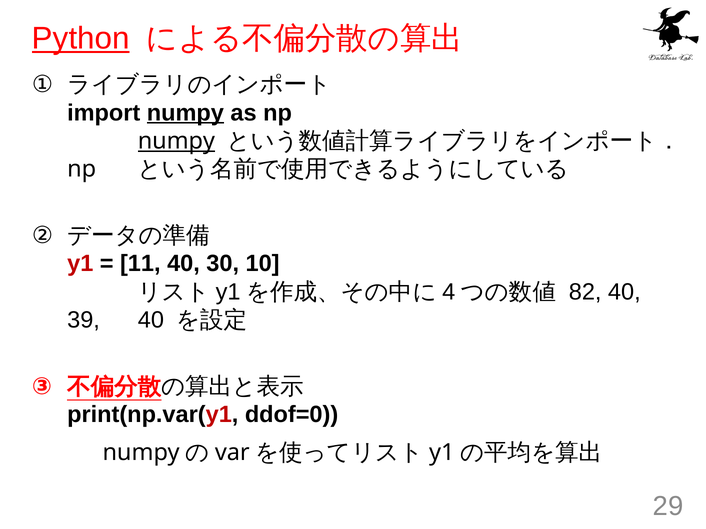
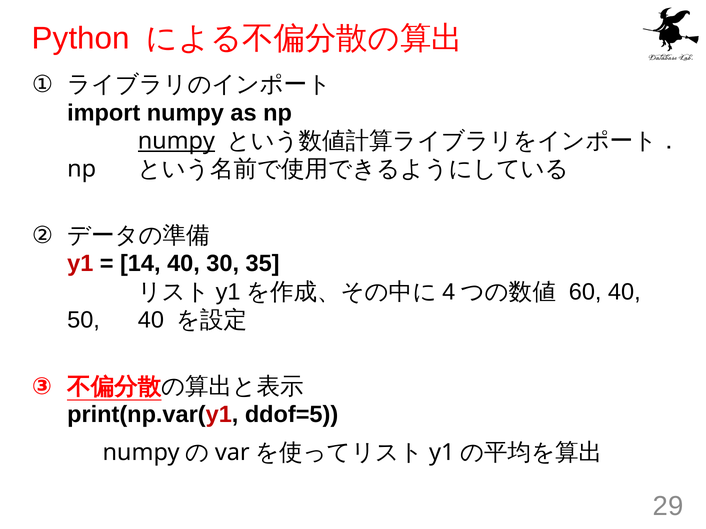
Python underline: present -> none
numpy at (185, 113) underline: present -> none
11: 11 -> 14
10: 10 -> 35
82: 82 -> 60
39: 39 -> 50
ddof=0: ddof=0 -> ddof=5
